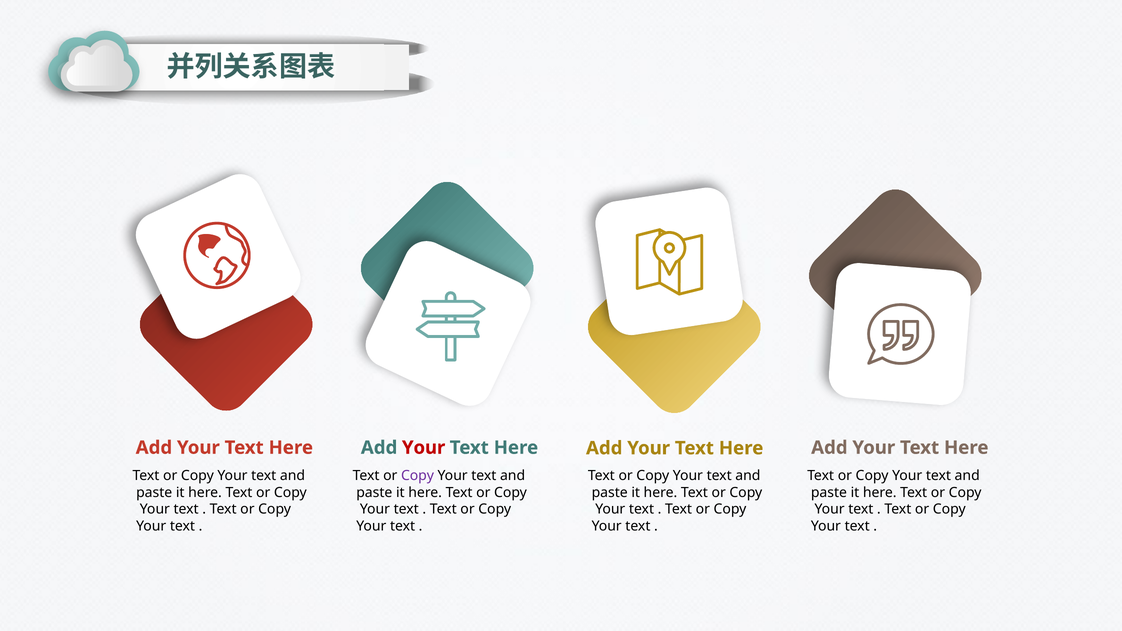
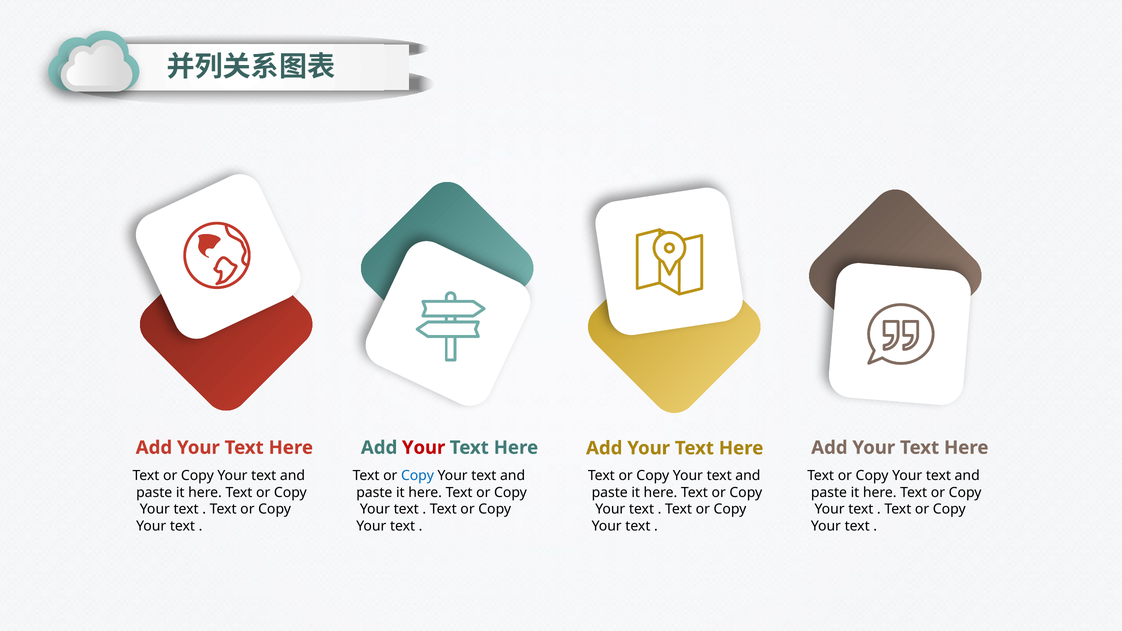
Copy at (417, 476) colour: purple -> blue
